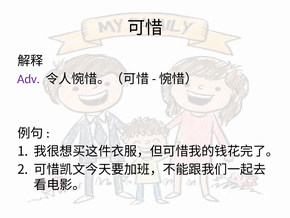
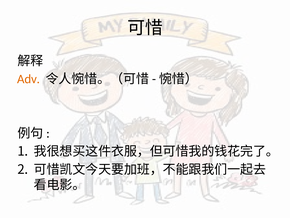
Adv colour: purple -> orange
